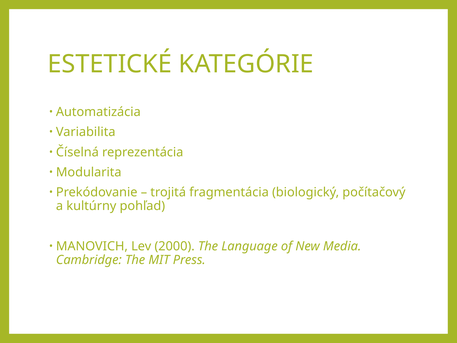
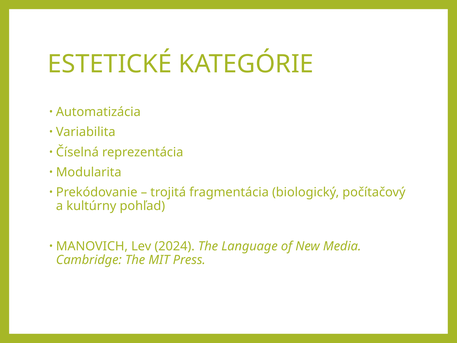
2000: 2000 -> 2024
